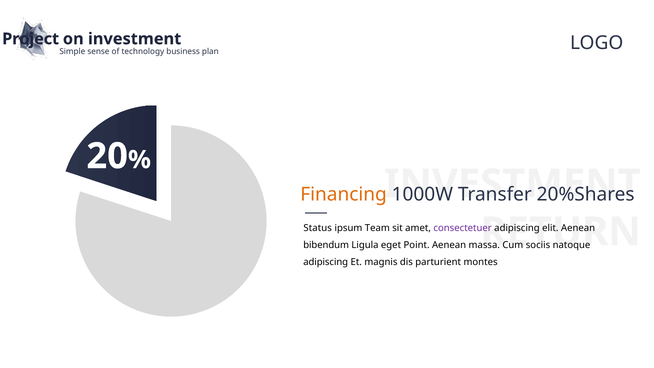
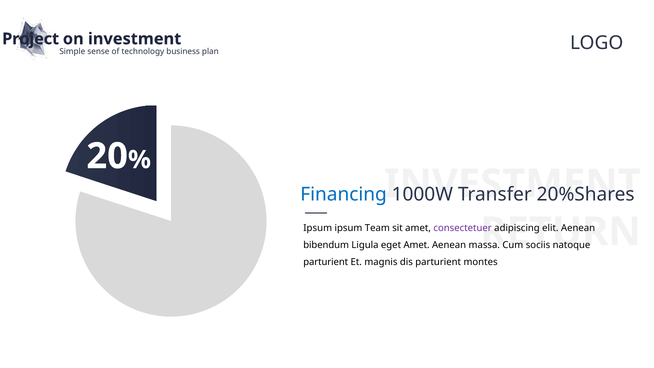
Financing colour: orange -> blue
Status at (318, 228): Status -> Ipsum
eget Point: Point -> Amet
adipiscing at (326, 262): adipiscing -> parturient
